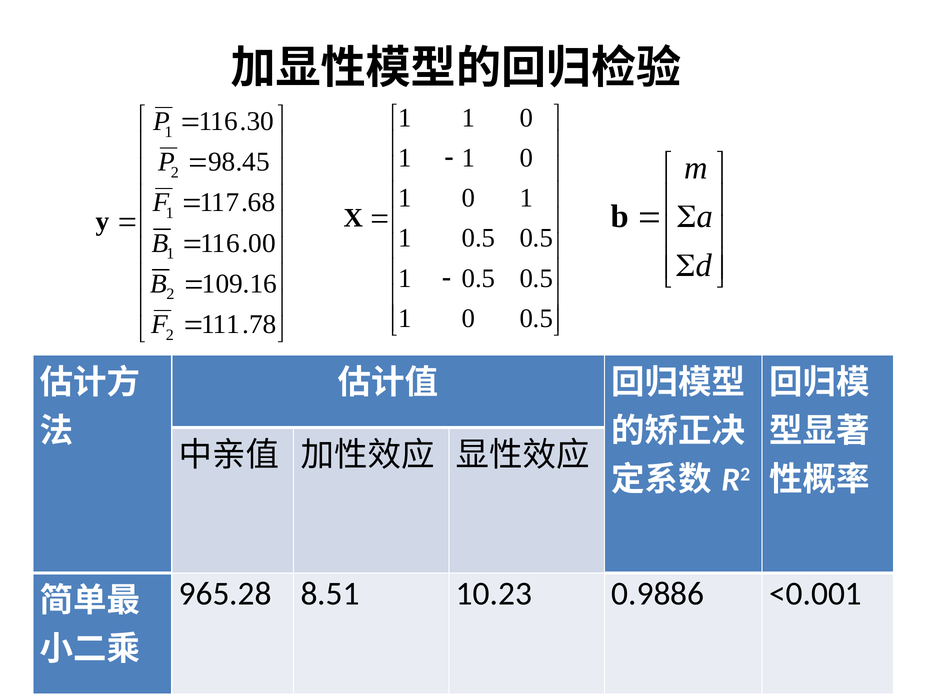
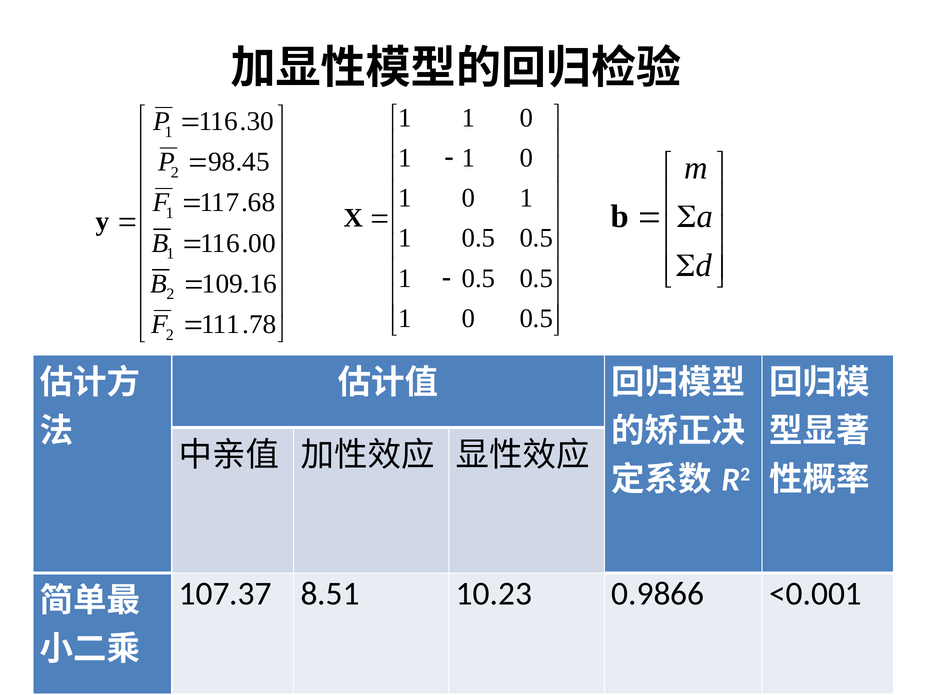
965.28: 965.28 -> 107.37
0.9886: 0.9886 -> 0.9866
